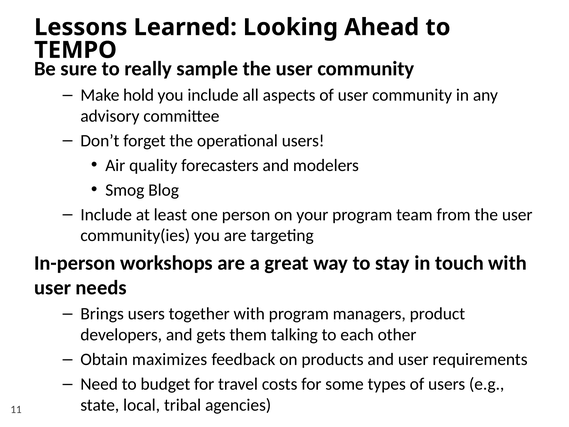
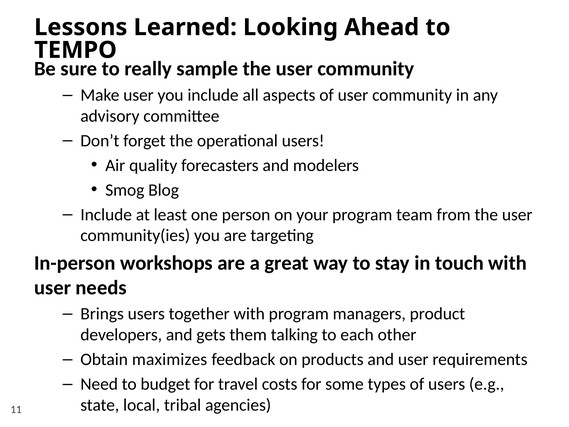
Make hold: hold -> user
